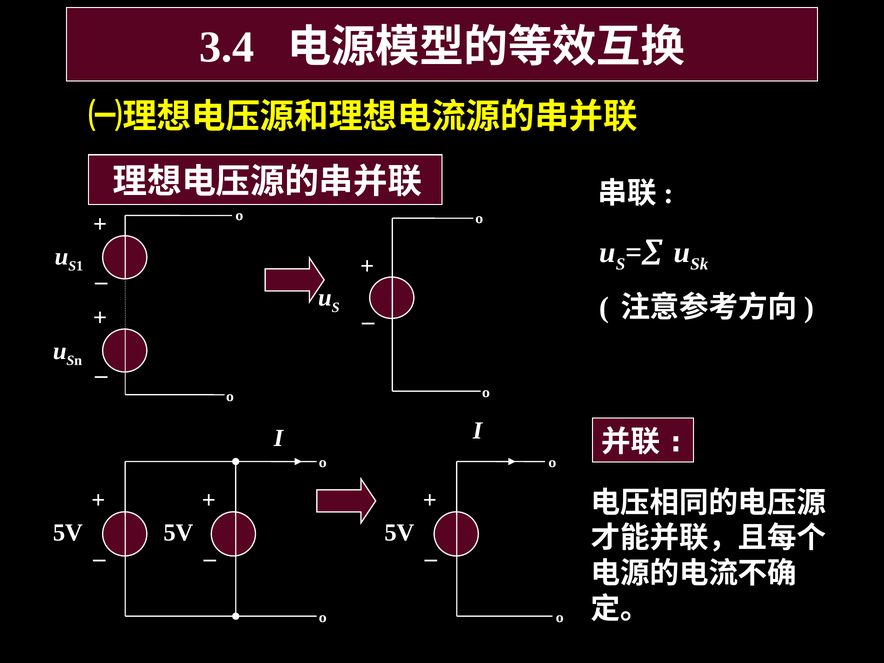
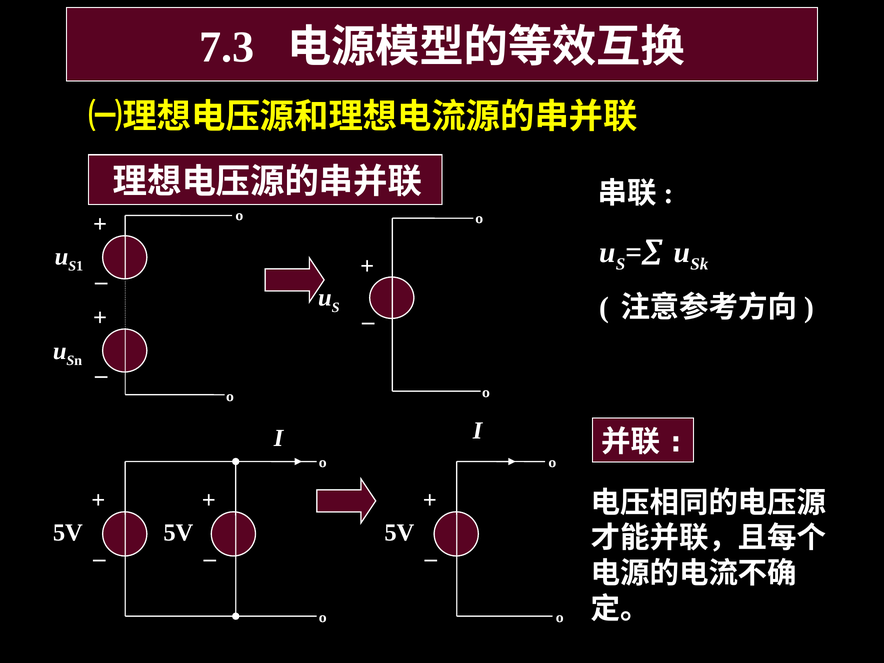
3.4: 3.4 -> 7.3
